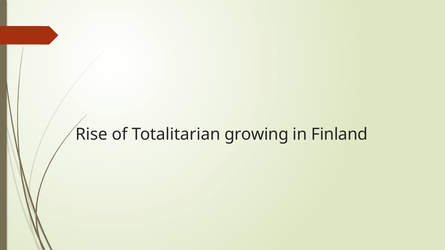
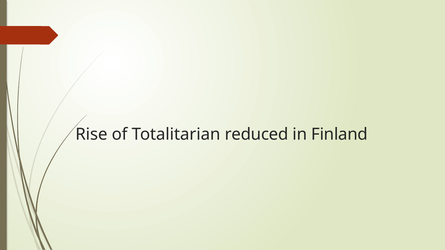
growing: growing -> reduced
